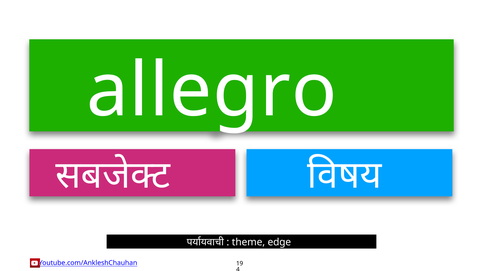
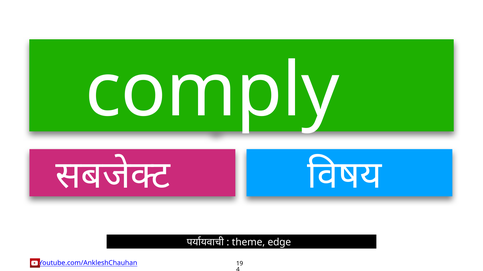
allegro: allegro -> comply
